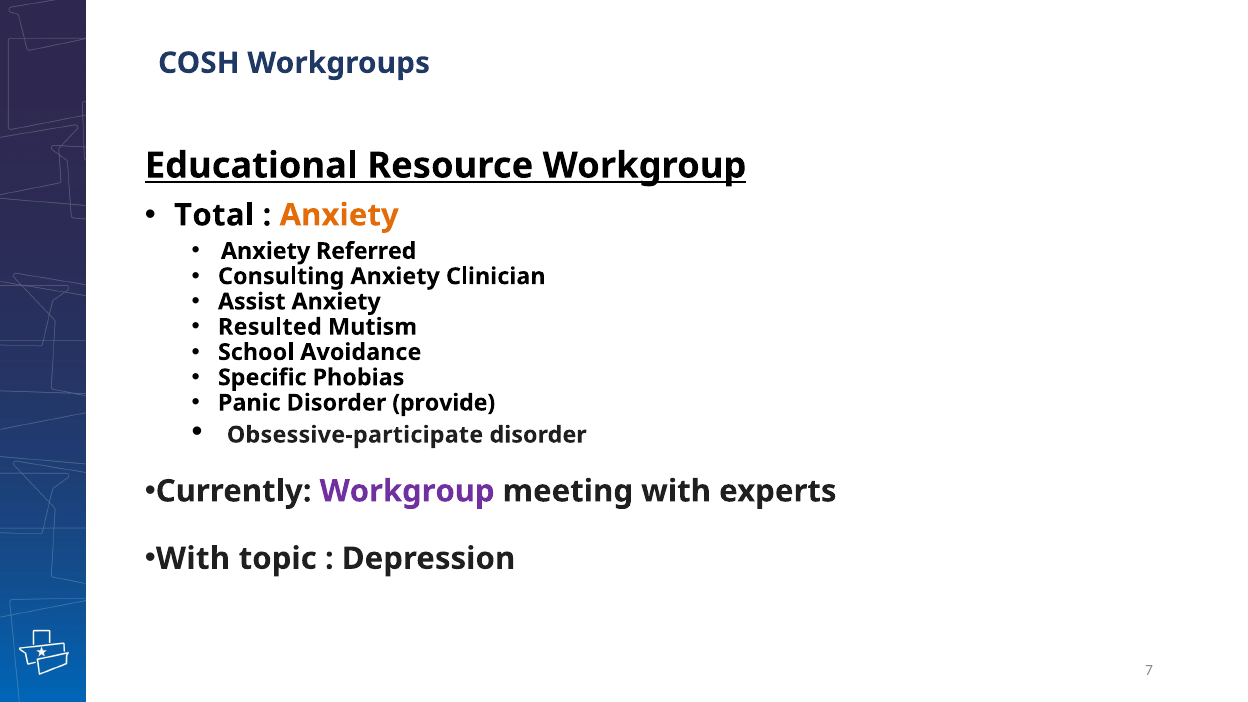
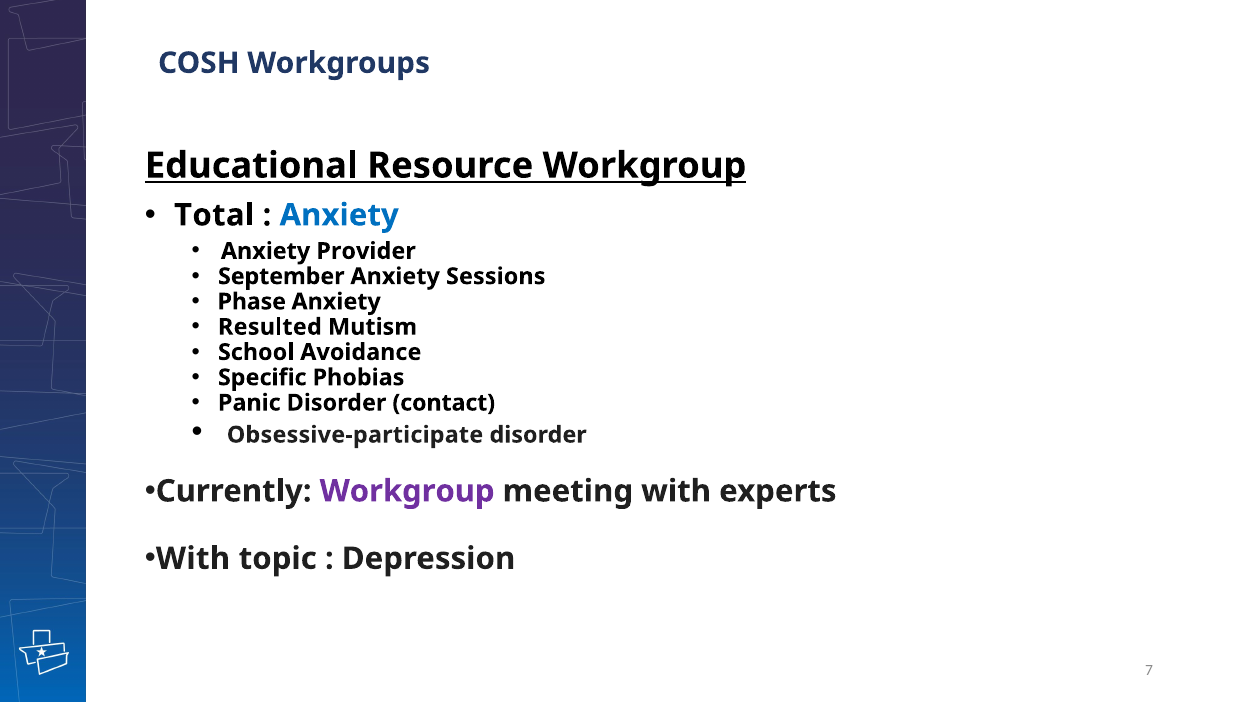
Anxiety at (339, 215) colour: orange -> blue
Referred: Referred -> Provider
Consulting: Consulting -> September
Clinician: Clinician -> Sessions
Assist: Assist -> Phase
provide: provide -> contact
